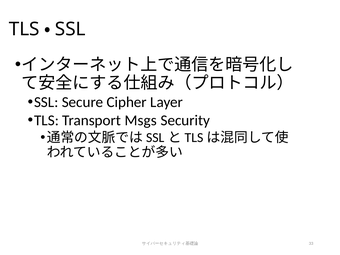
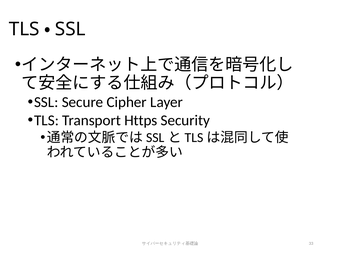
Msgs: Msgs -> Https
